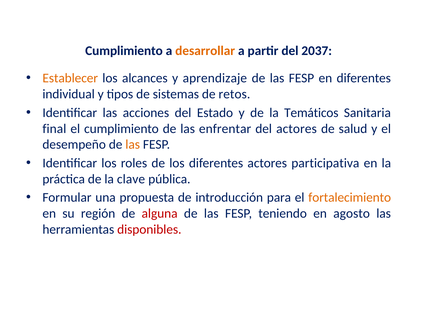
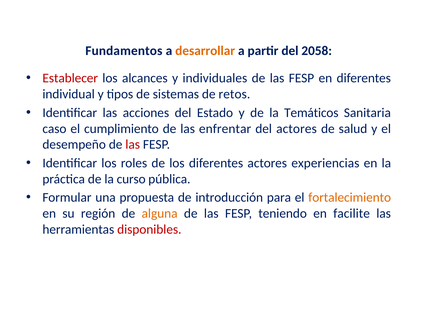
Cumplimiento at (124, 51): Cumplimiento -> Fundamentos
2037: 2037 -> 2058
Establecer colour: orange -> red
aprendizaje: aprendizaje -> individuales
final: final -> caso
las at (133, 145) colour: orange -> red
participativa: participativa -> experiencias
clave: clave -> curso
alguna colour: red -> orange
agosto: agosto -> facilite
